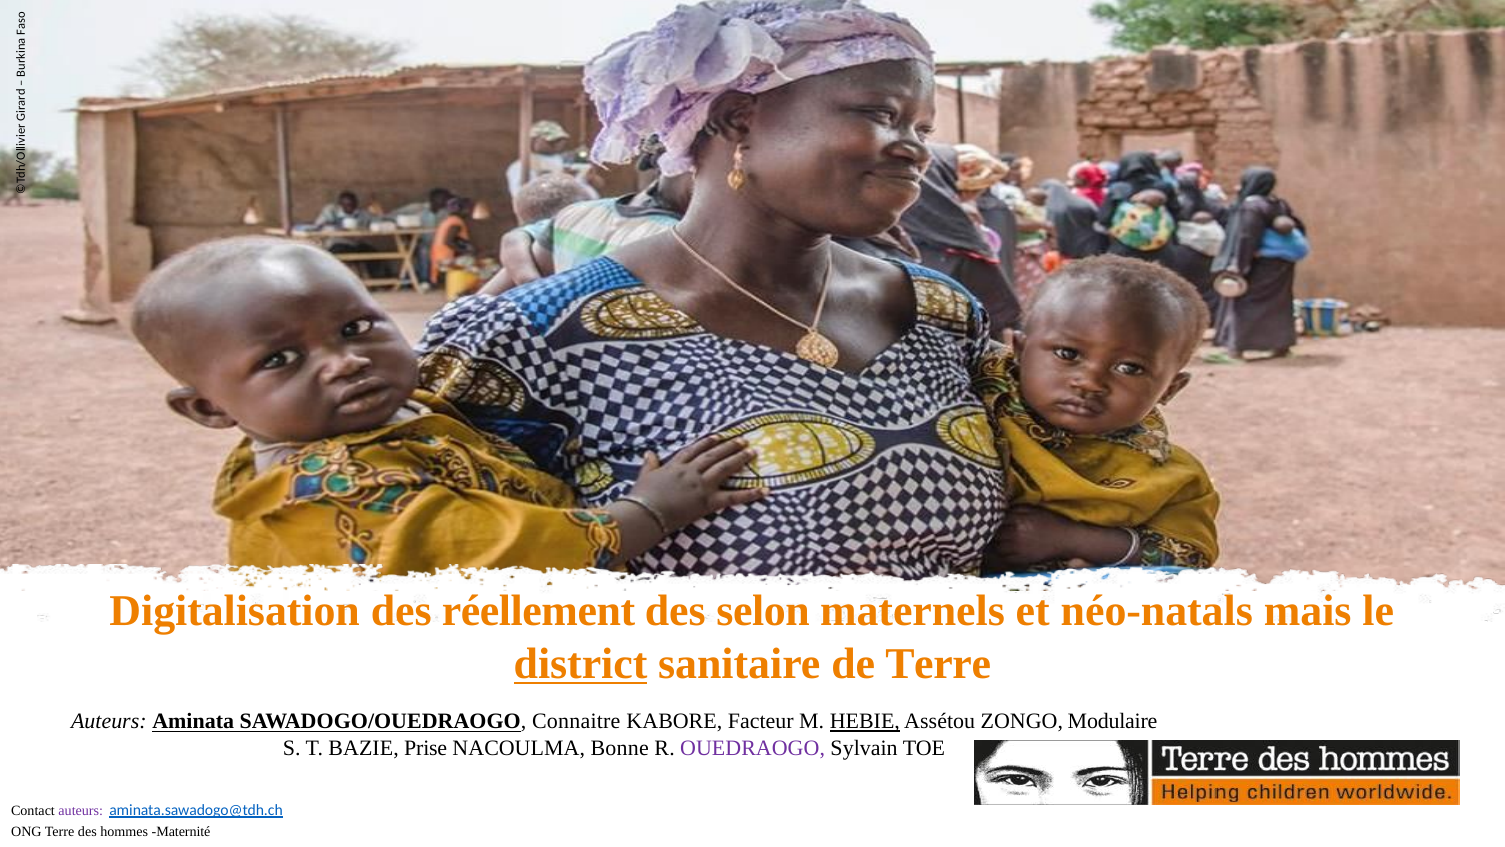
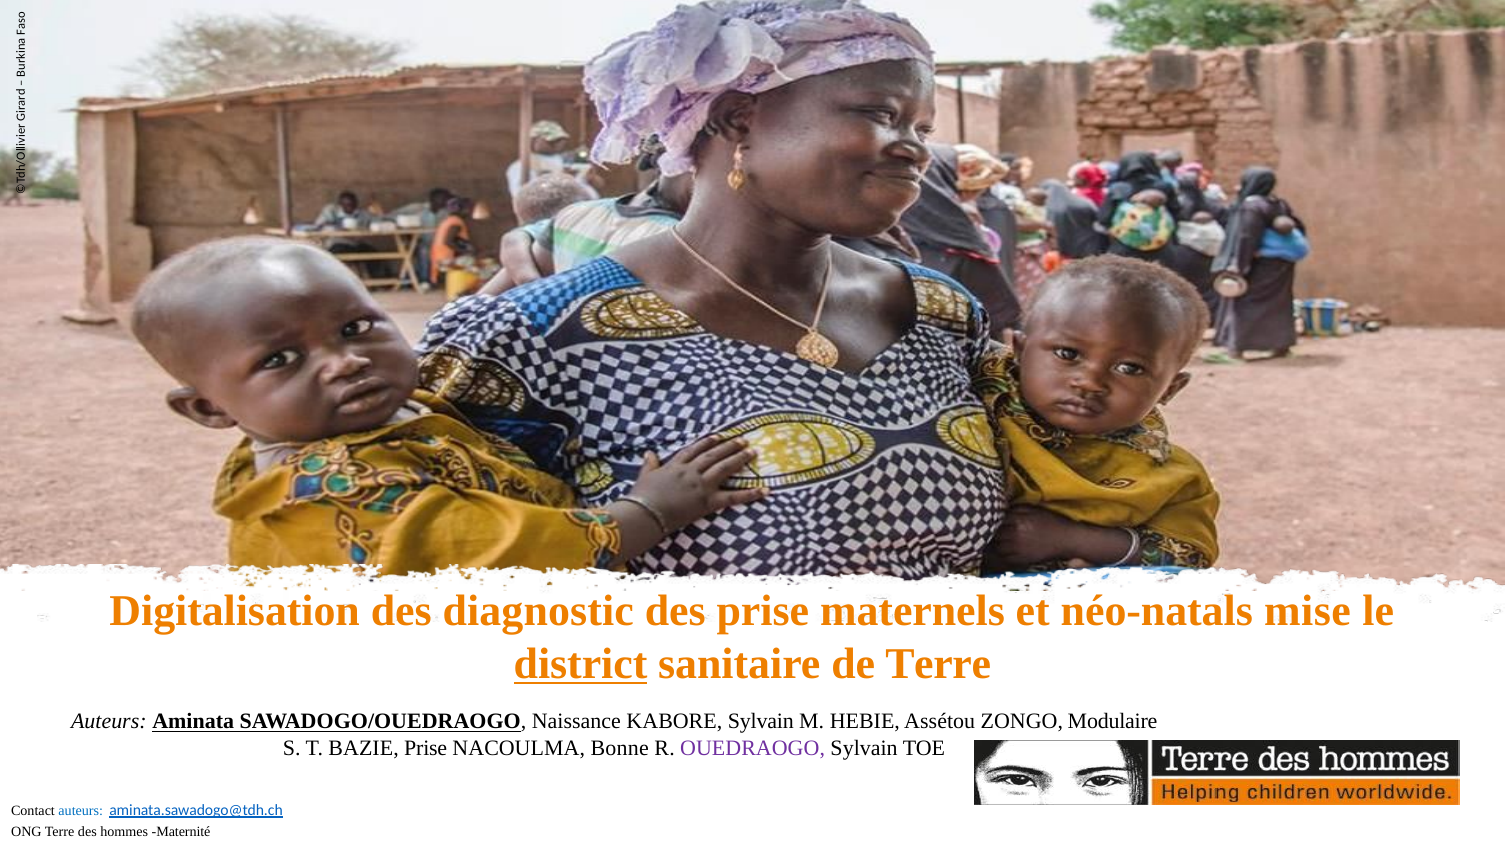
réellement: réellement -> diagnostic
des selon: selon -> prise
mais: mais -> mise
Connaitre: Connaitre -> Naissance
KABORE Facteur: Facteur -> Sylvain
HEBIE underline: present -> none
auteurs at (81, 810) colour: purple -> blue
